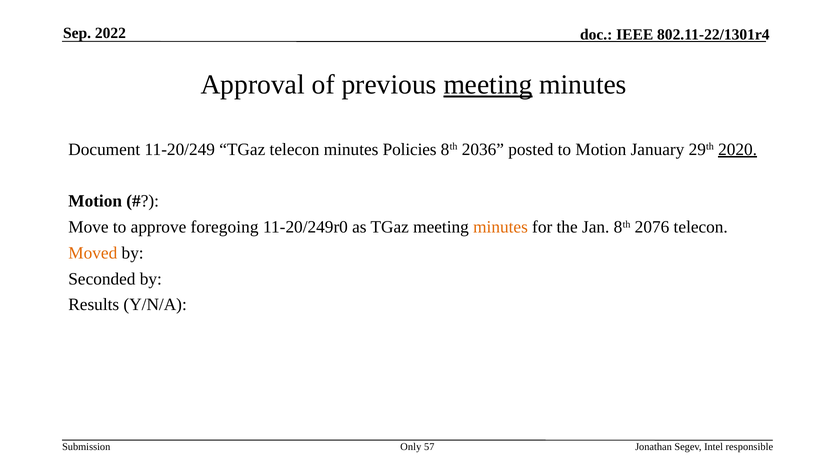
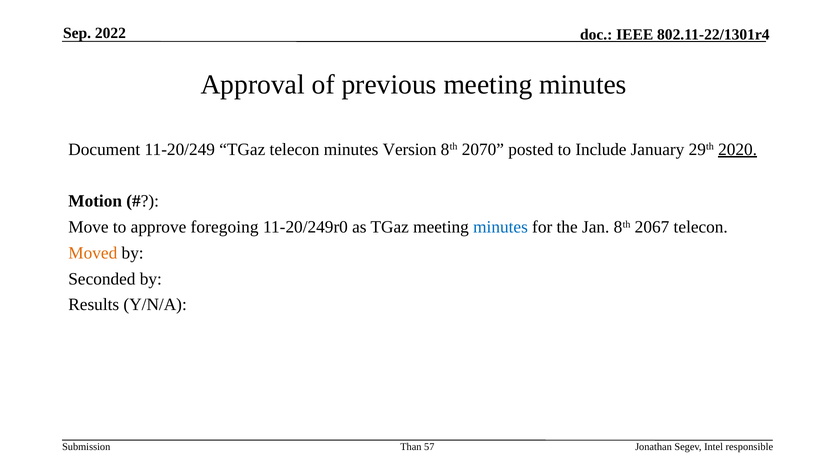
meeting at (488, 85) underline: present -> none
Policies: Policies -> Version
2036: 2036 -> 2070
to Motion: Motion -> Include
minutes at (501, 227) colour: orange -> blue
2076: 2076 -> 2067
Only: Only -> Than
